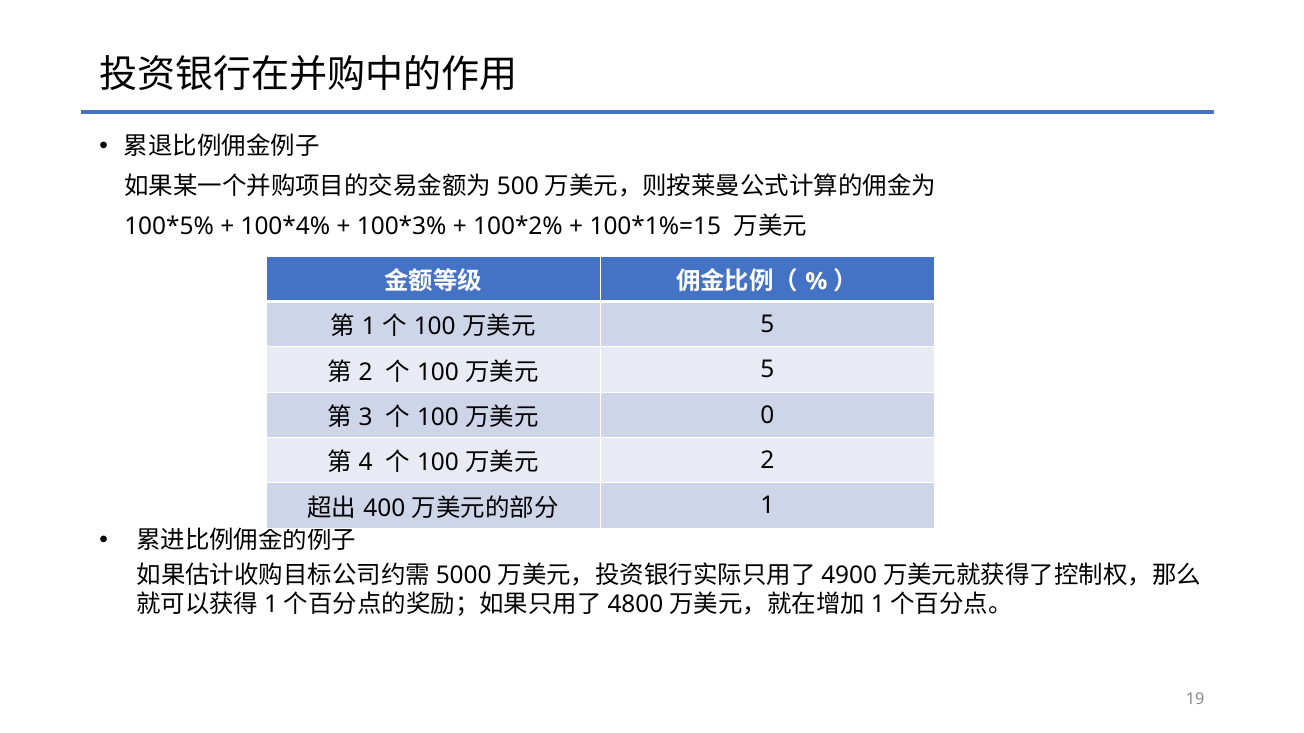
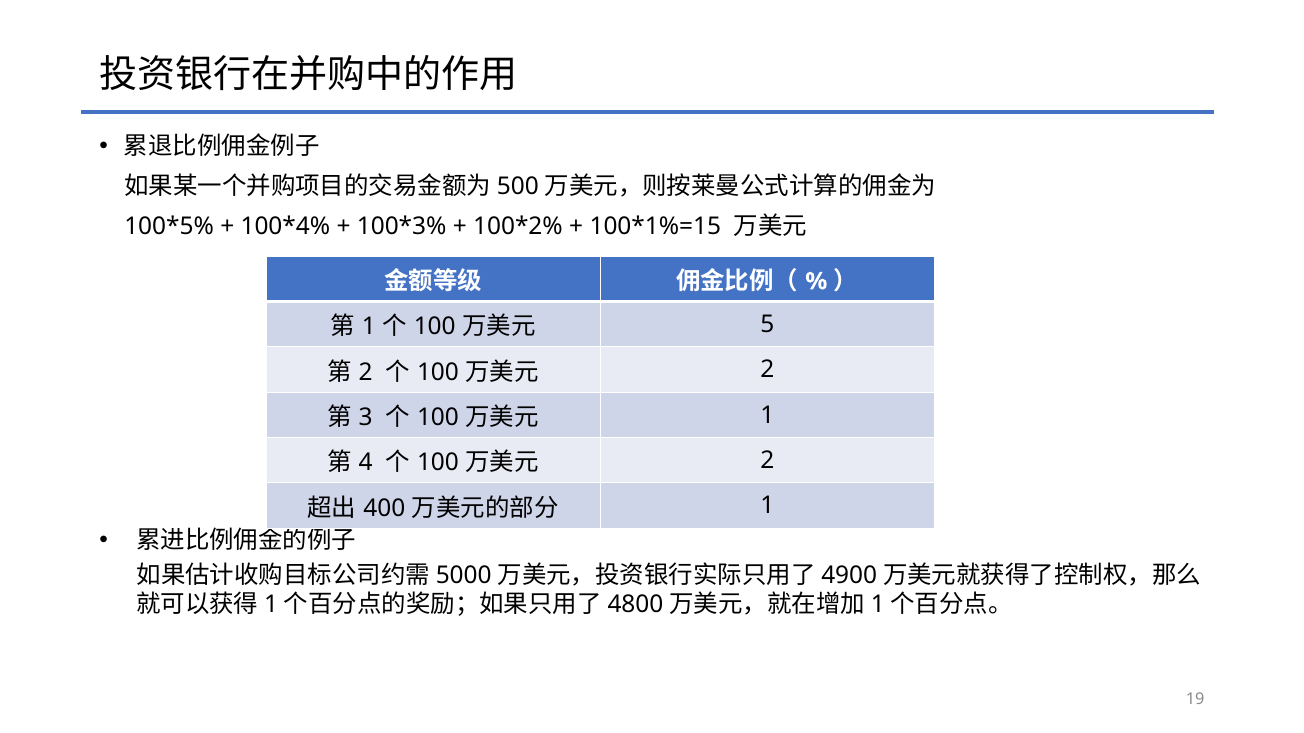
5 at (767, 370): 5 -> 2
0 at (767, 415): 0 -> 1
